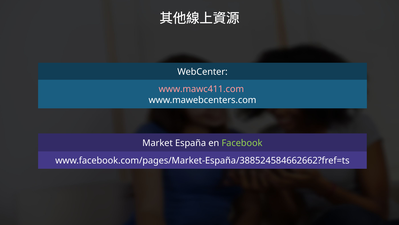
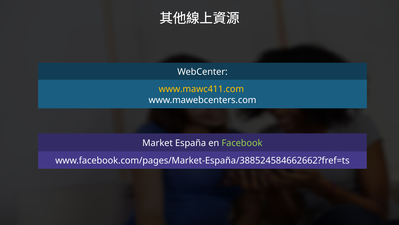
www.mawc411.com colour: pink -> yellow
